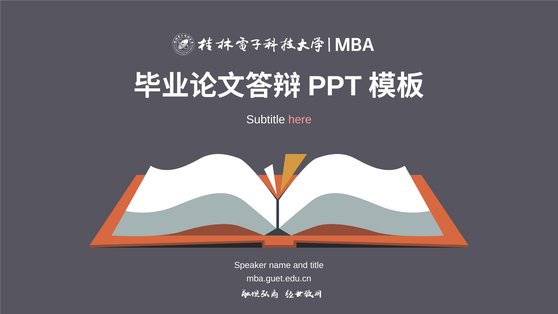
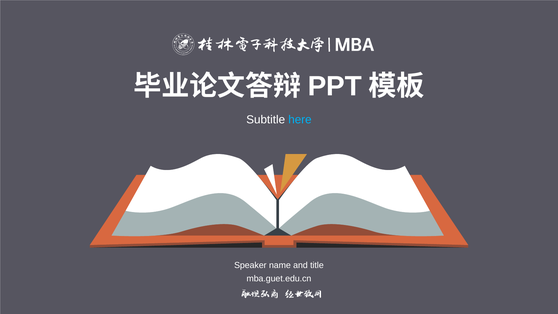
here colour: pink -> light blue
